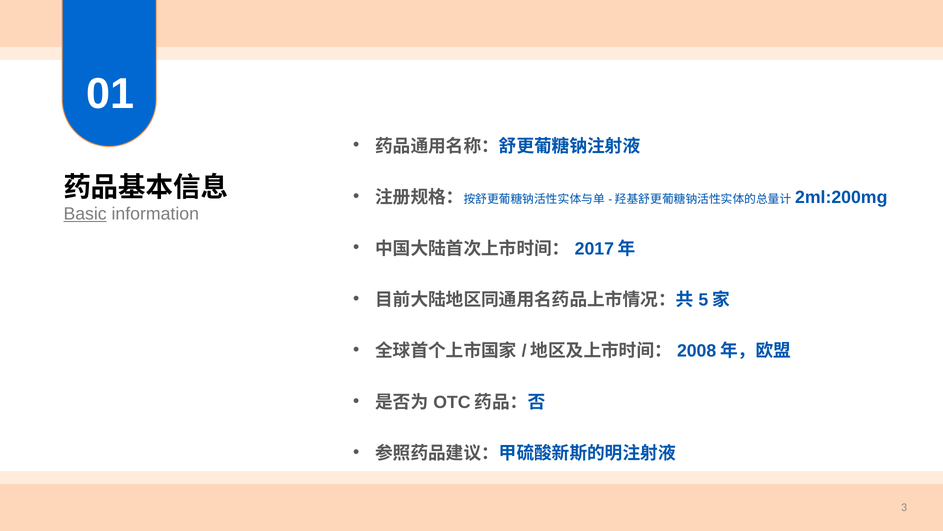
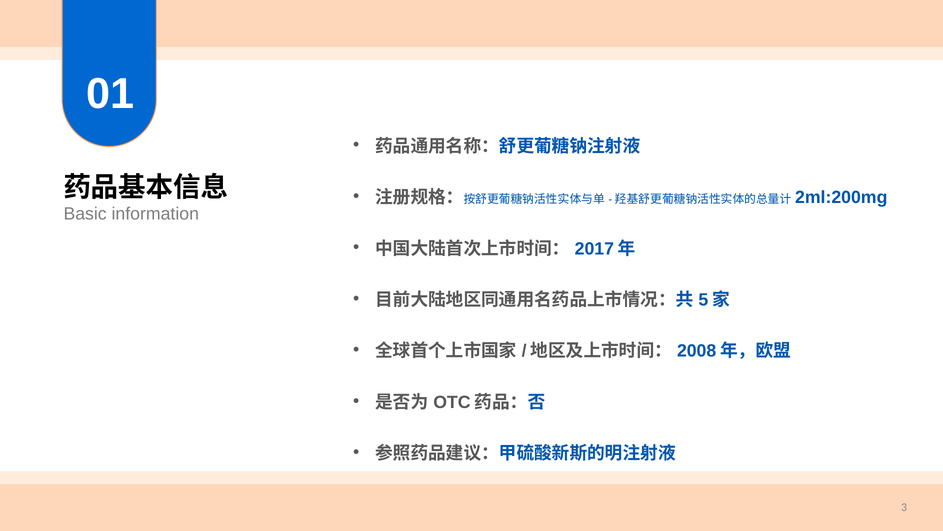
Basic underline: present -> none
